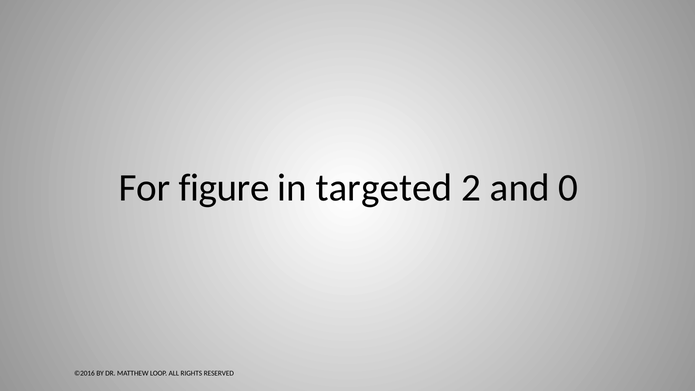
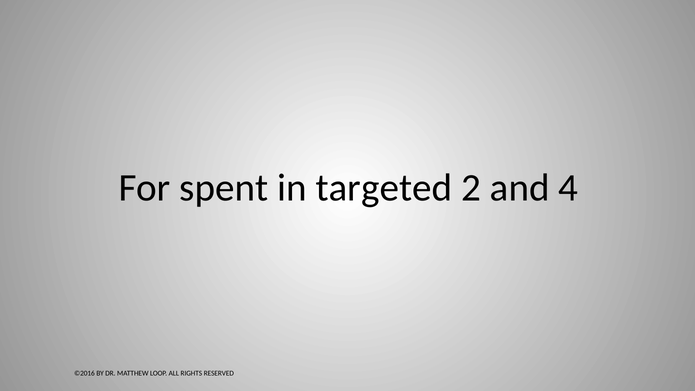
figure: figure -> spent
0: 0 -> 4
